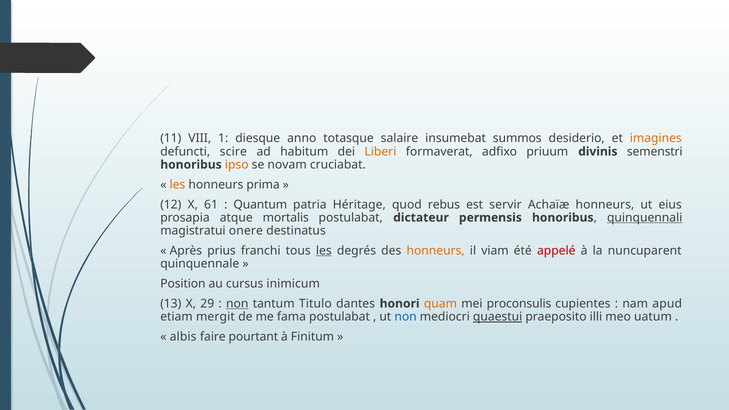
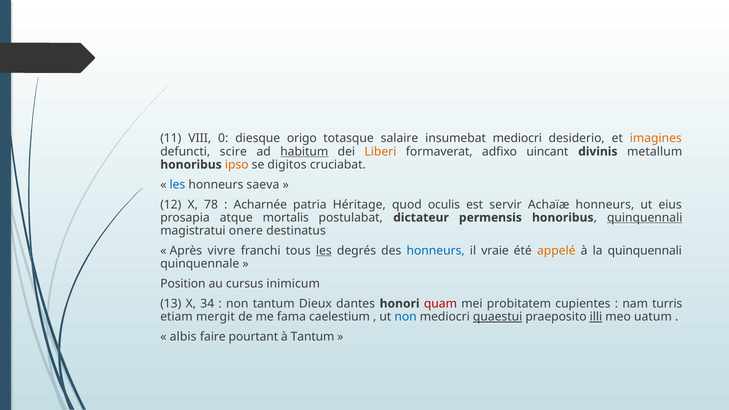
1: 1 -> 0
anno: anno -> origo
insumebat summos: summos -> mediocri
habitum underline: none -> present
priuum: priuum -> uincant
semenstri: semenstri -> metallum
novam: novam -> digitos
les at (177, 185) colour: orange -> blue
prima: prima -> saeva
61: 61 -> 78
Quantum: Quantum -> Acharnée
rebus: rebus -> oculis
prius: prius -> vivre
honneurs at (436, 251) colour: orange -> blue
viam: viam -> vraie
appelé colour: red -> orange
la nuncuparent: nuncuparent -> quinquennali
29: 29 -> 34
non at (237, 304) underline: present -> none
Titulo: Titulo -> Dieux
quam colour: orange -> red
proconsulis: proconsulis -> probitatem
apud: apud -> turris
fama postulabat: postulabat -> caelestium
illi underline: none -> present
à Finitum: Finitum -> Tantum
